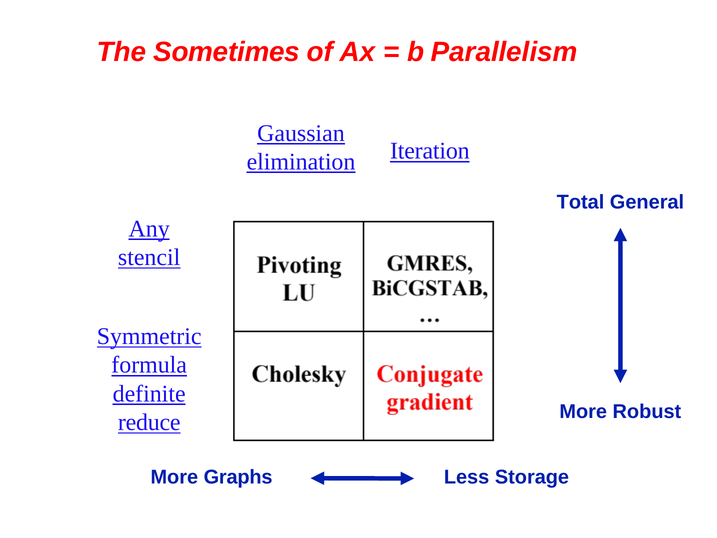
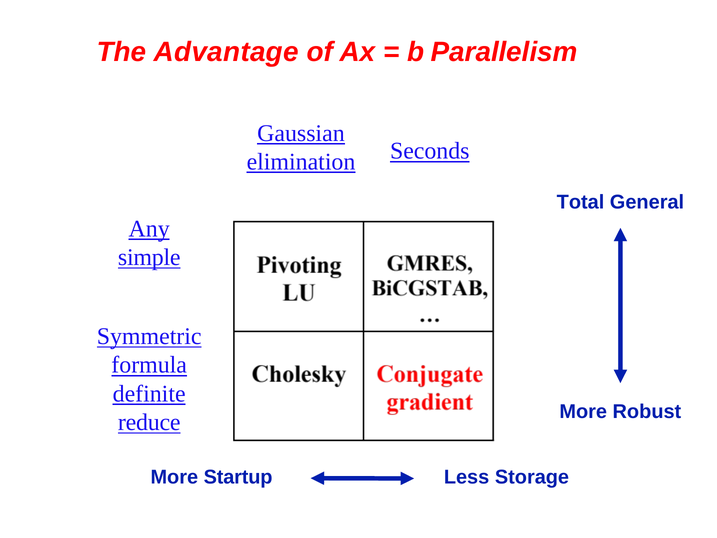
Sometimes: Sometimes -> Advantage
Iteration: Iteration -> Seconds
stencil: stencil -> simple
Graphs: Graphs -> Startup
